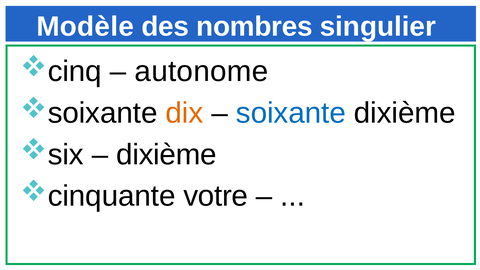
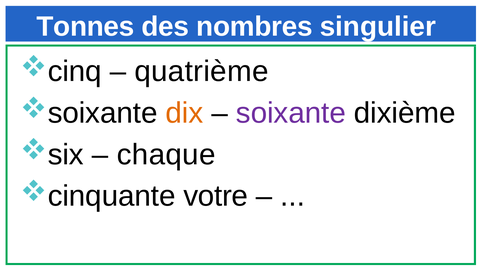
Modèle: Modèle -> Tonnes
autonome: autonome -> quatrième
soixante colour: blue -> purple
dixième at (166, 155): dixième -> chaque
